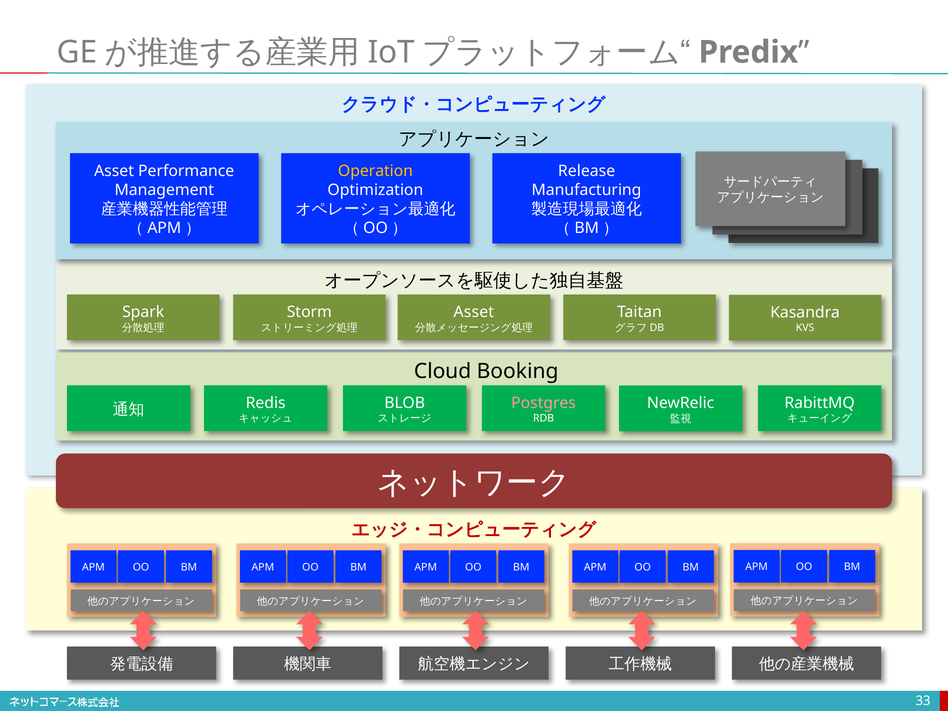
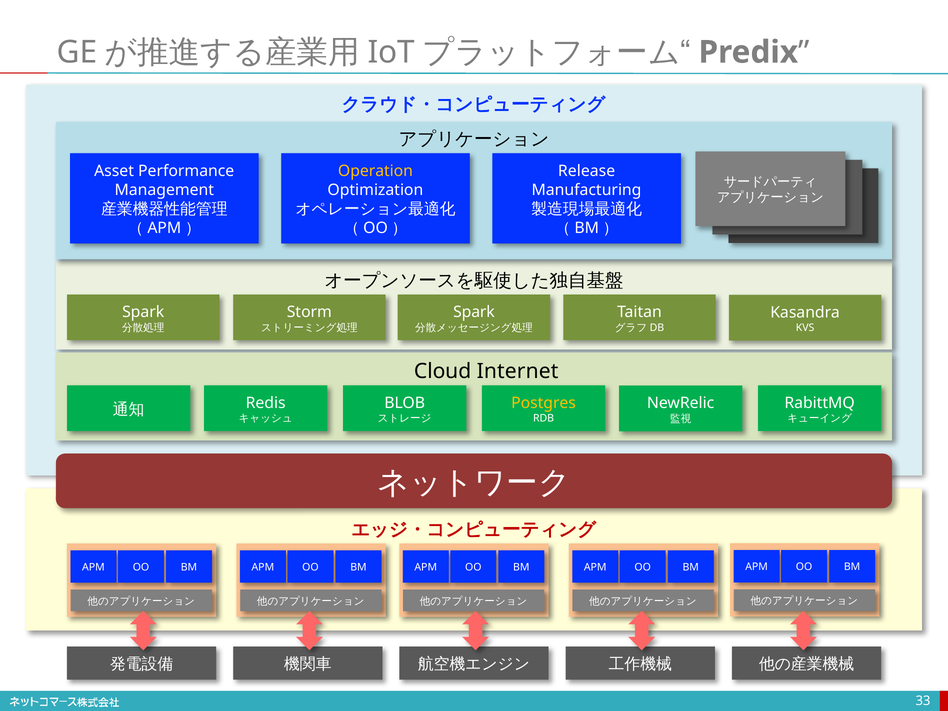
Asset at (474, 312): Asset -> Spark
Booking: Booking -> Internet
Postgres colour: pink -> yellow
